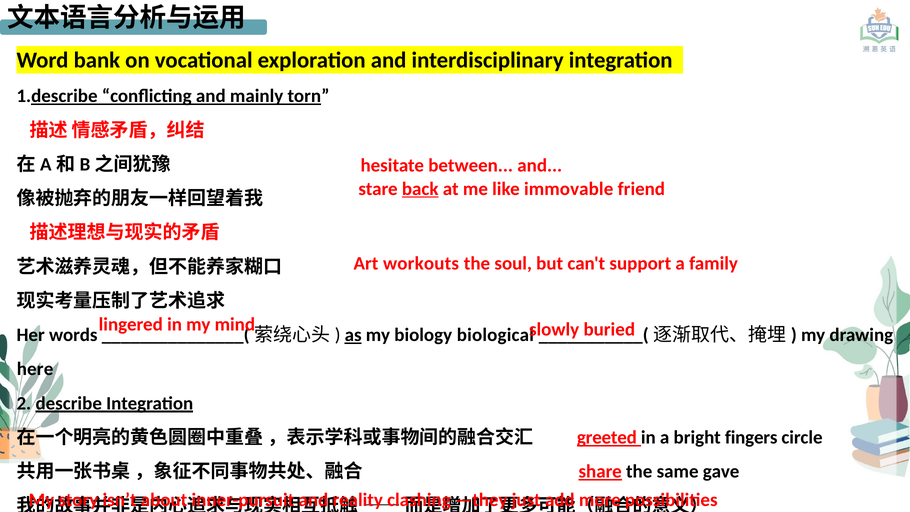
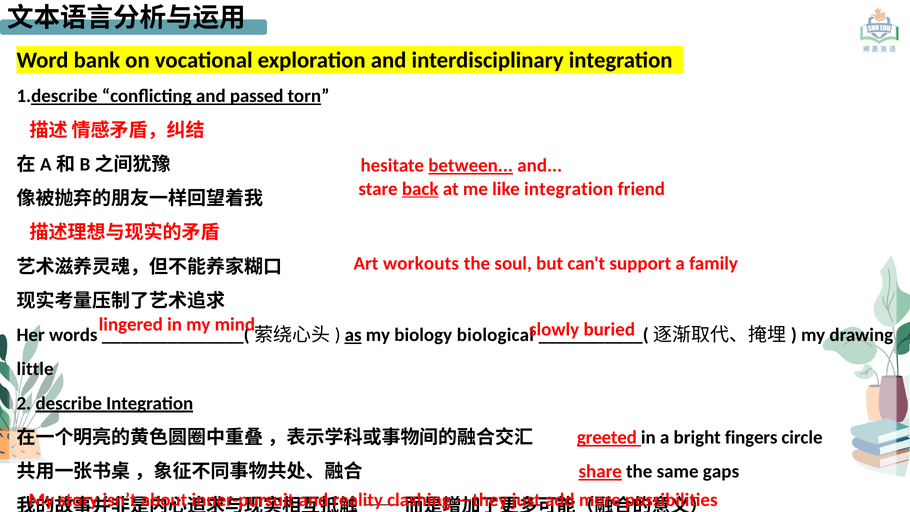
mainly: mainly -> passed
between underline: none -> present
like immovable: immovable -> integration
here: here -> little
gave: gave -> gaps
